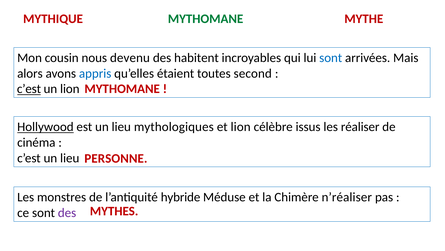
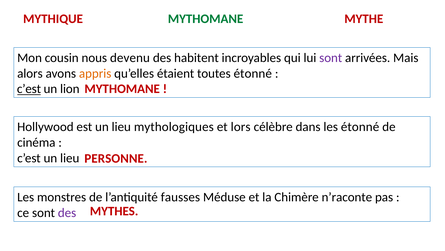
sont at (331, 58) colour: blue -> purple
appris colour: blue -> orange
toutes second: second -> étonné
Hollywood underline: present -> none
et lion: lion -> lors
issus: issus -> dans
les réaliser: réaliser -> étonné
hybride: hybride -> fausses
n’réaliser: n’réaliser -> n’raconte
